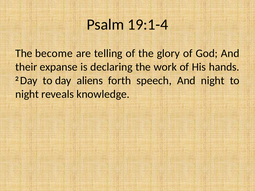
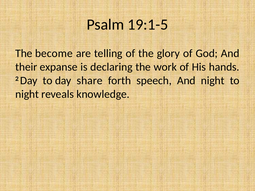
19:1-4: 19:1-4 -> 19:1-5
aliens: aliens -> share
